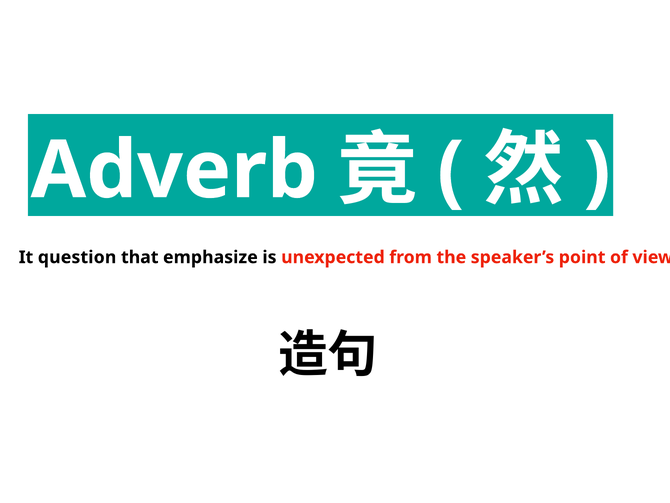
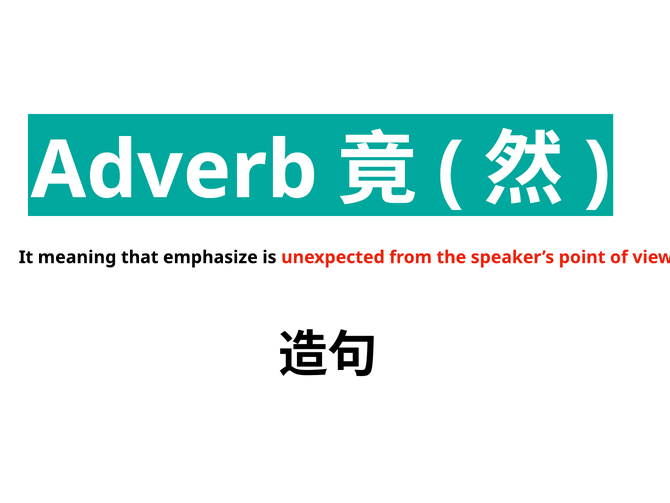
question: question -> meaning
